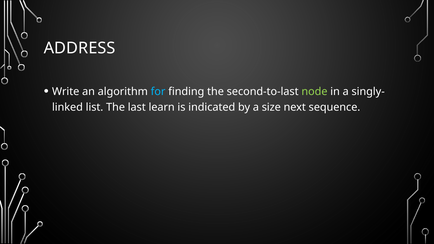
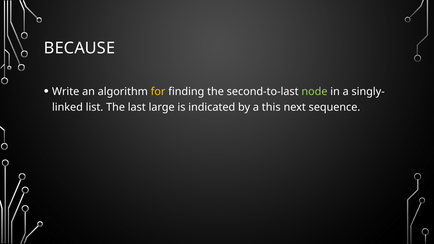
ADDRESS: ADDRESS -> BECAUSE
for colour: light blue -> yellow
learn: learn -> large
size: size -> this
